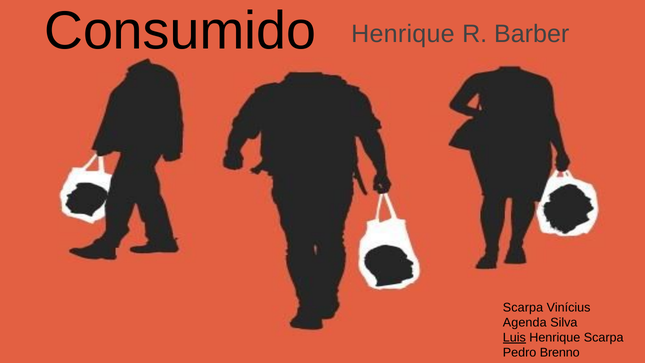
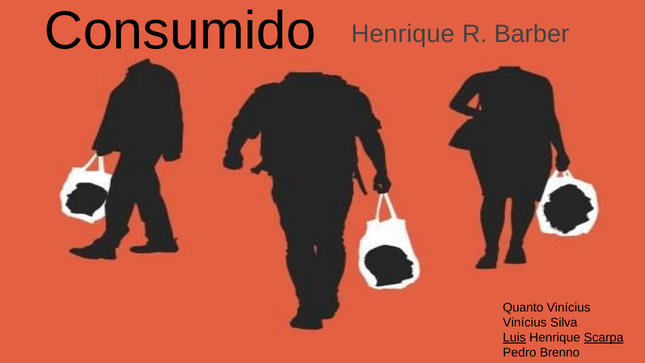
Scarpa at (523, 307): Scarpa -> Quanto
Agenda at (525, 322): Agenda -> Vinícius
Scarpa at (604, 337) underline: none -> present
